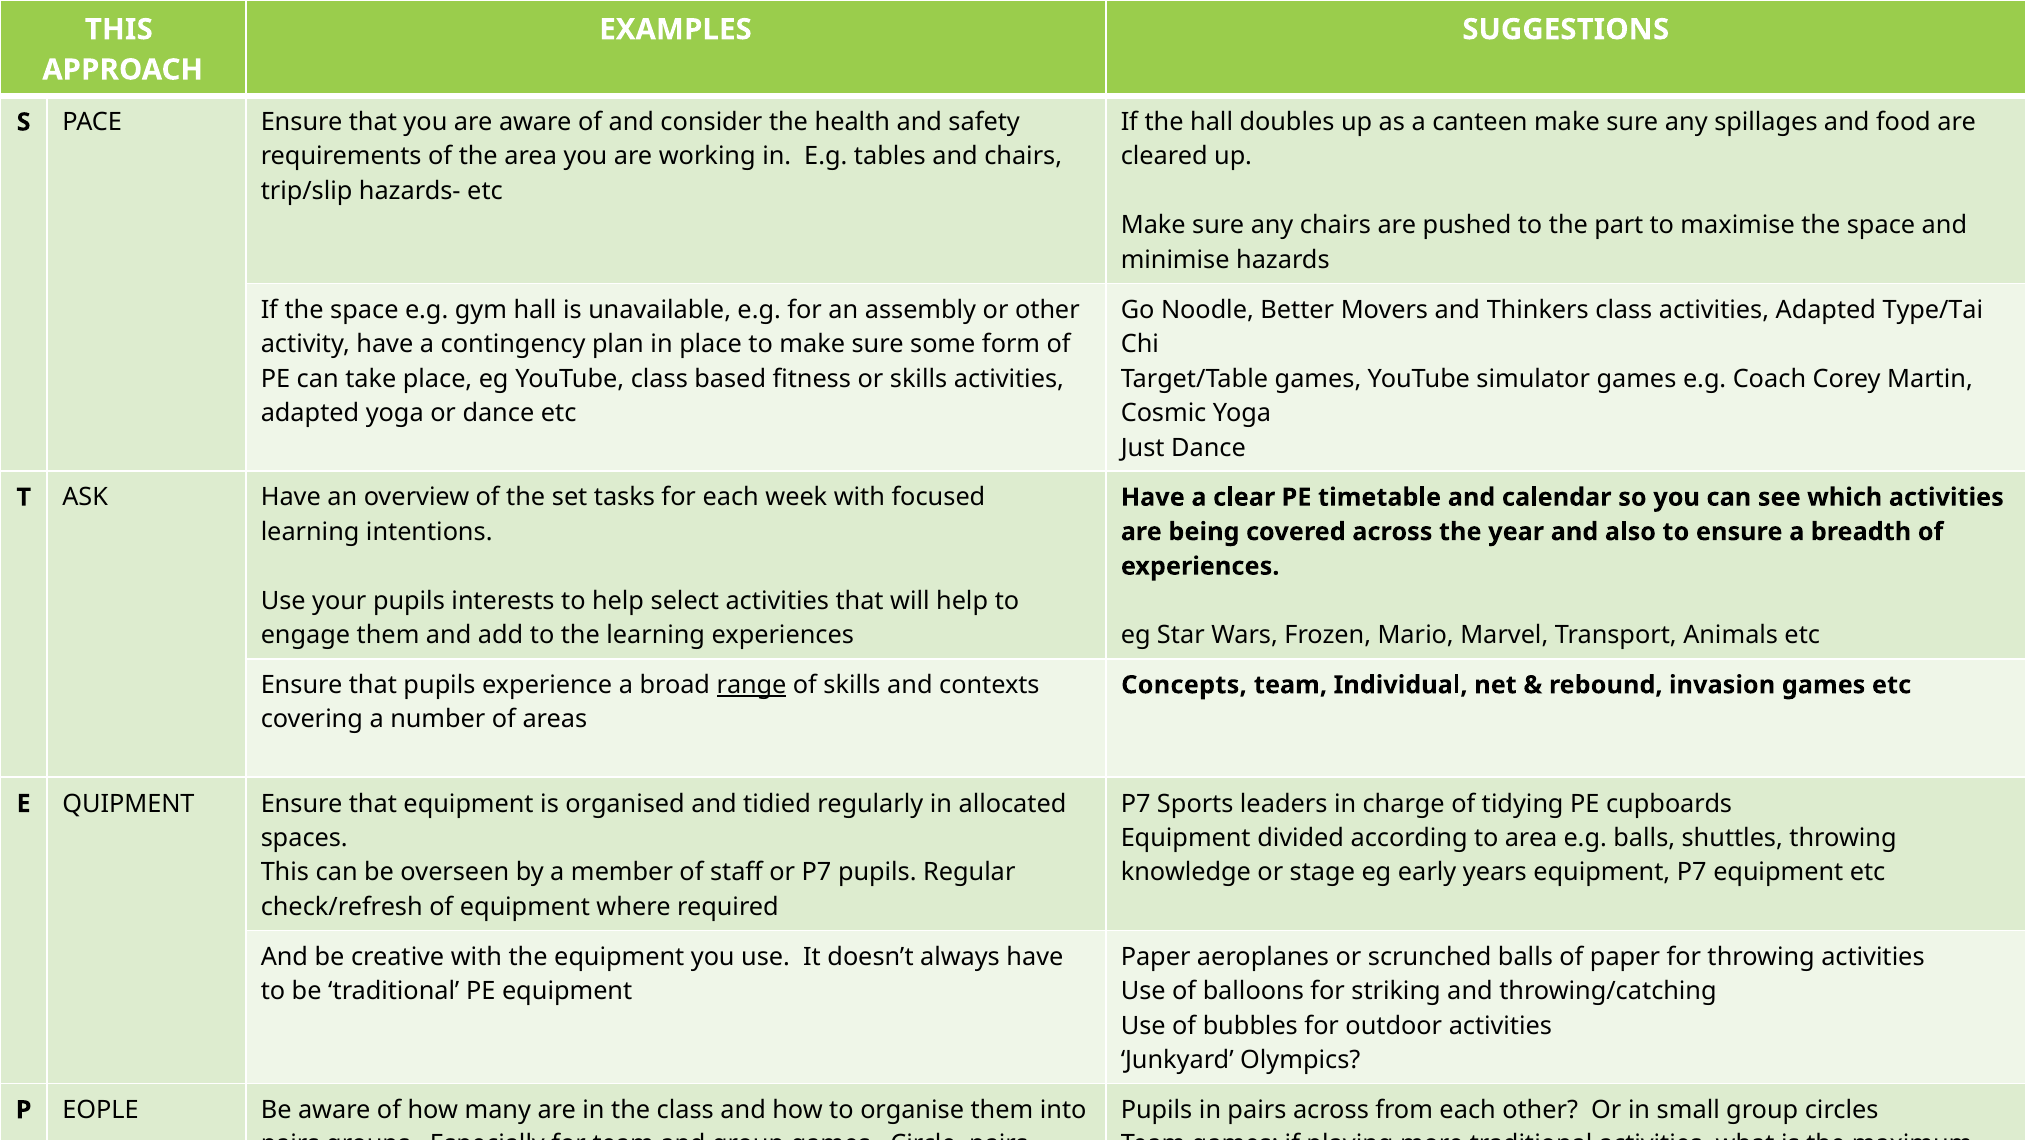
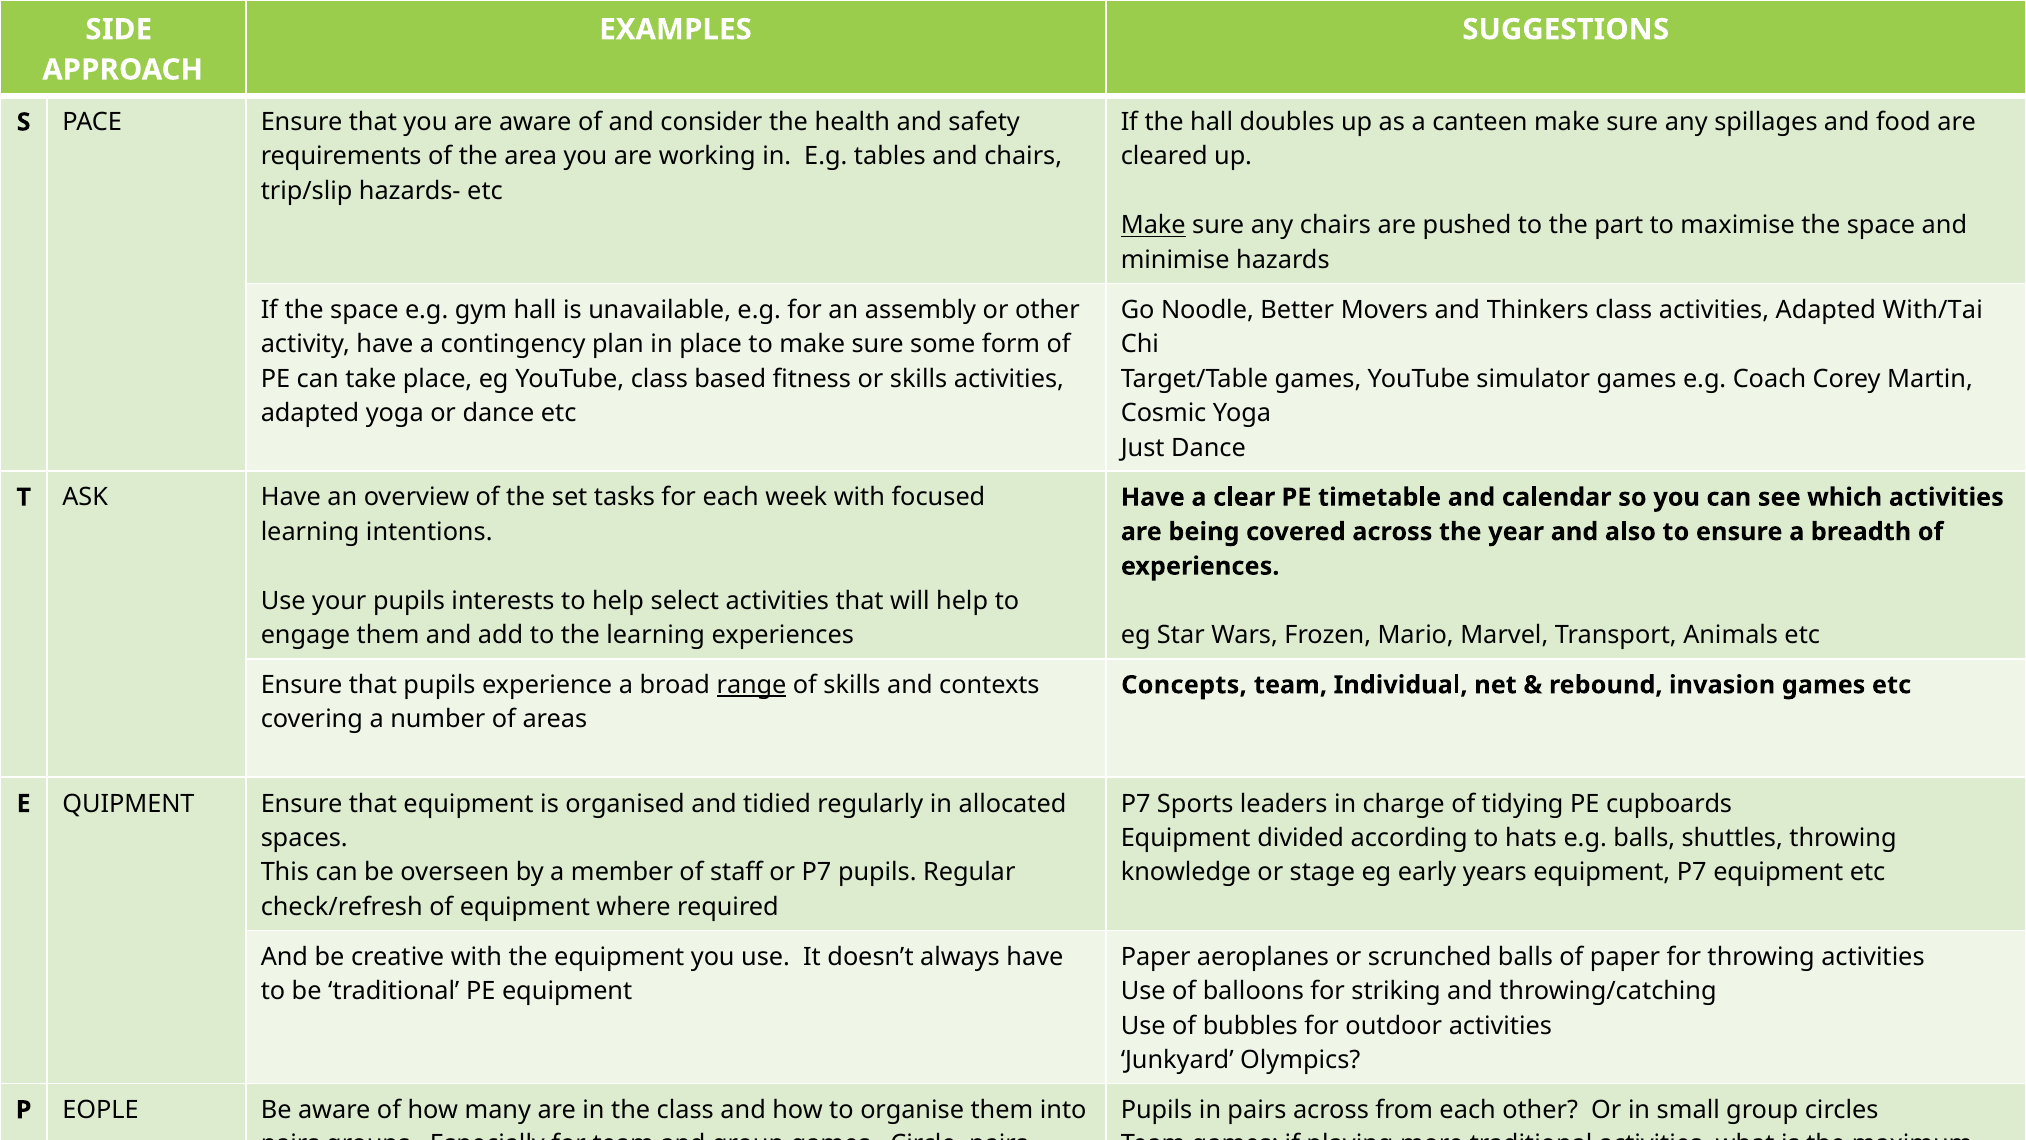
THIS at (119, 29): THIS -> SIDE
Make at (1153, 225) underline: none -> present
Type/Tai: Type/Tai -> With/Tai
to area: area -> hats
